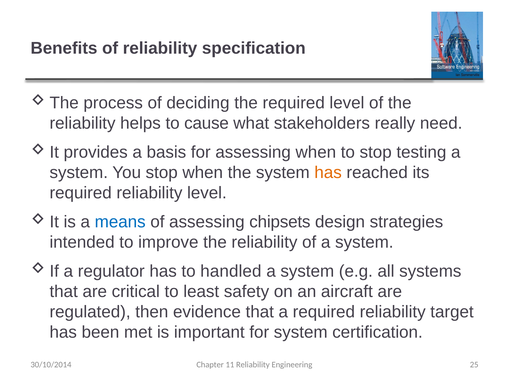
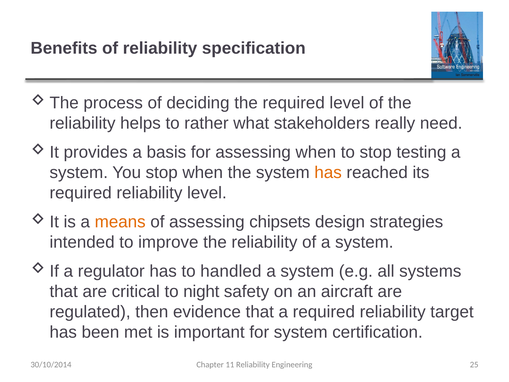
cause: cause -> rather
means colour: blue -> orange
least: least -> night
